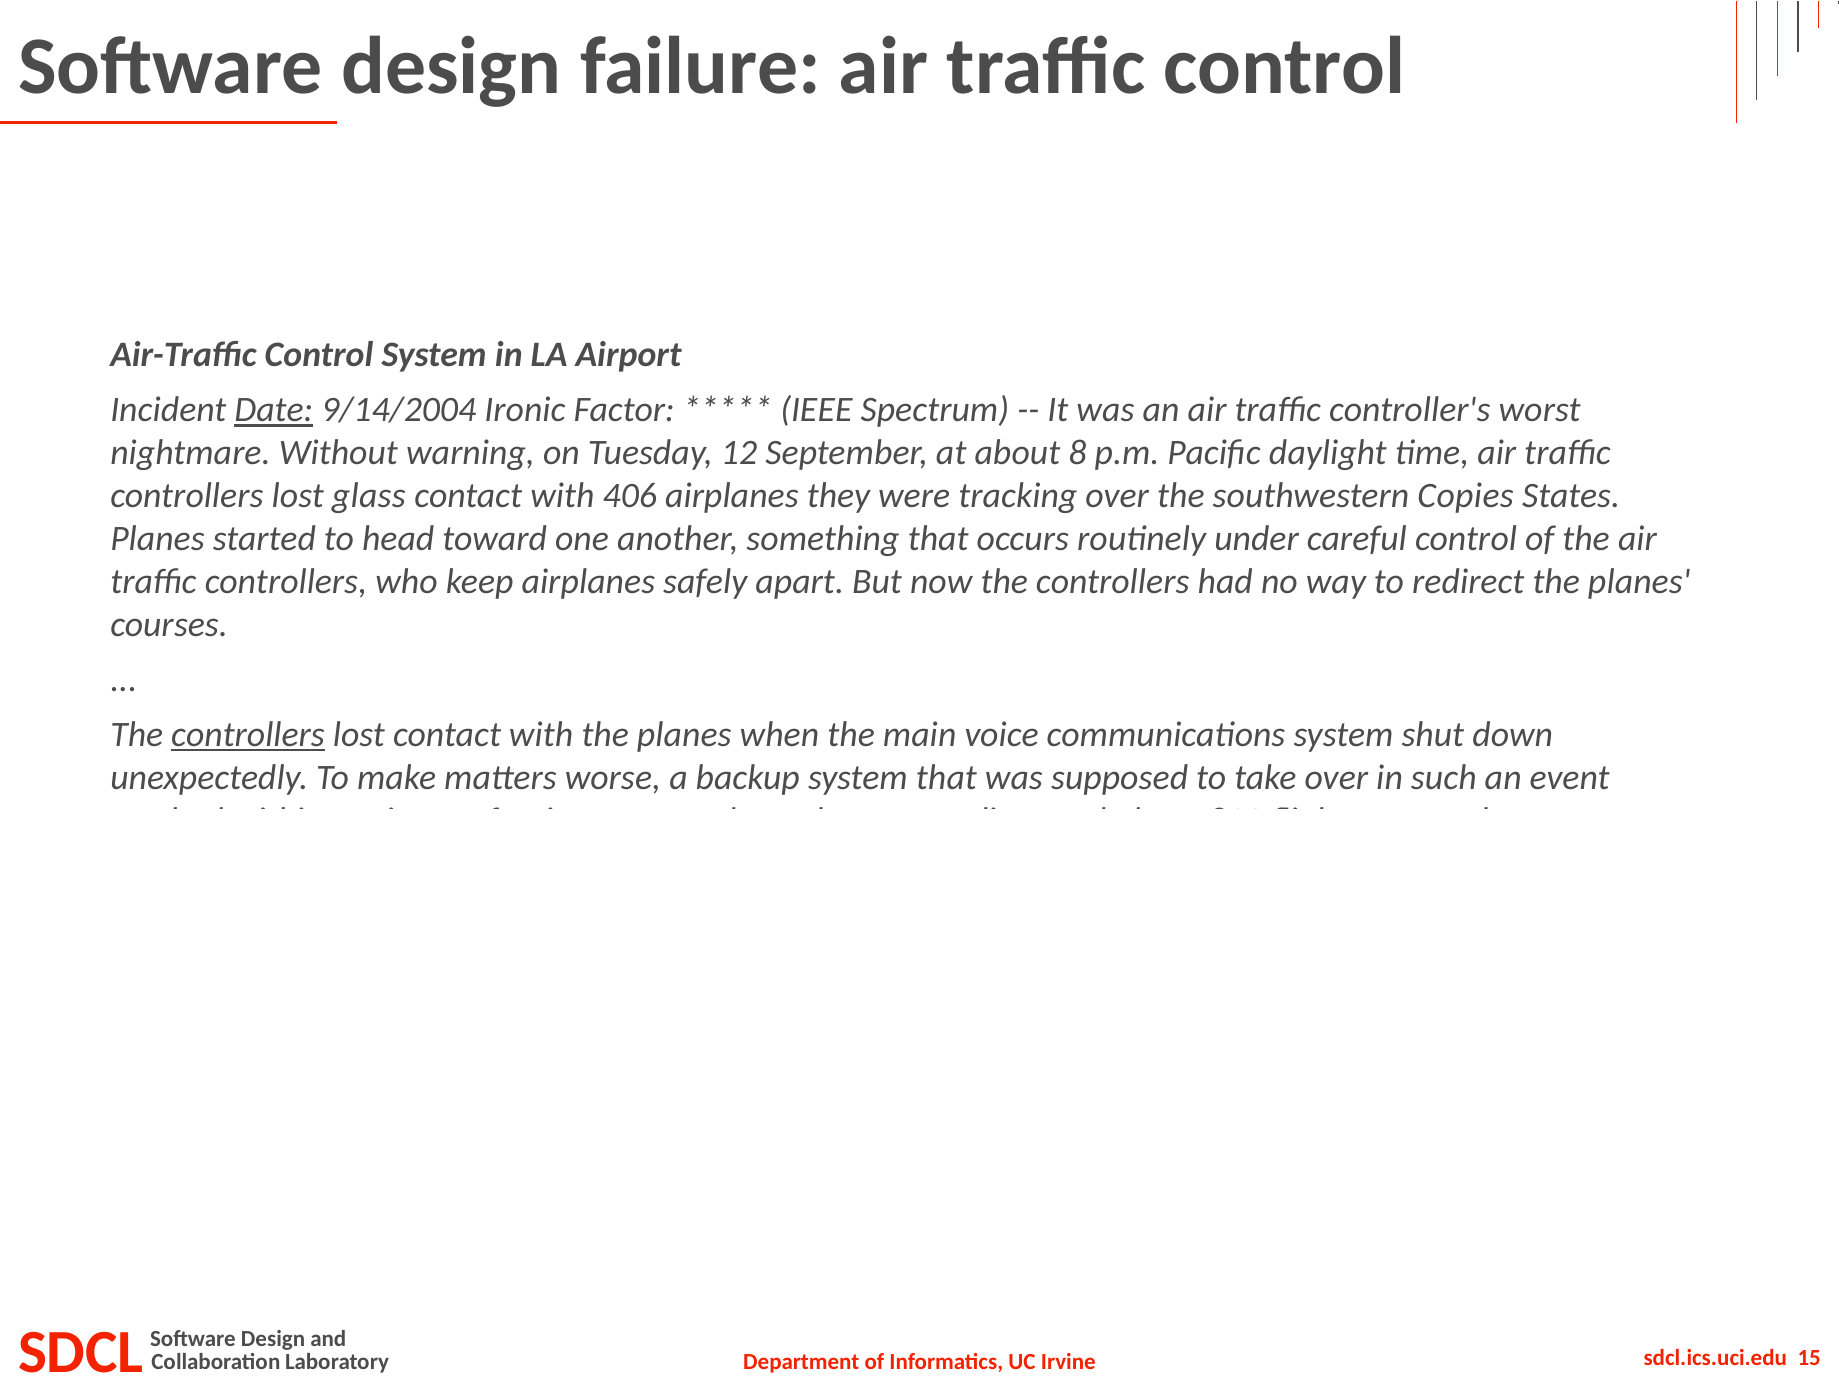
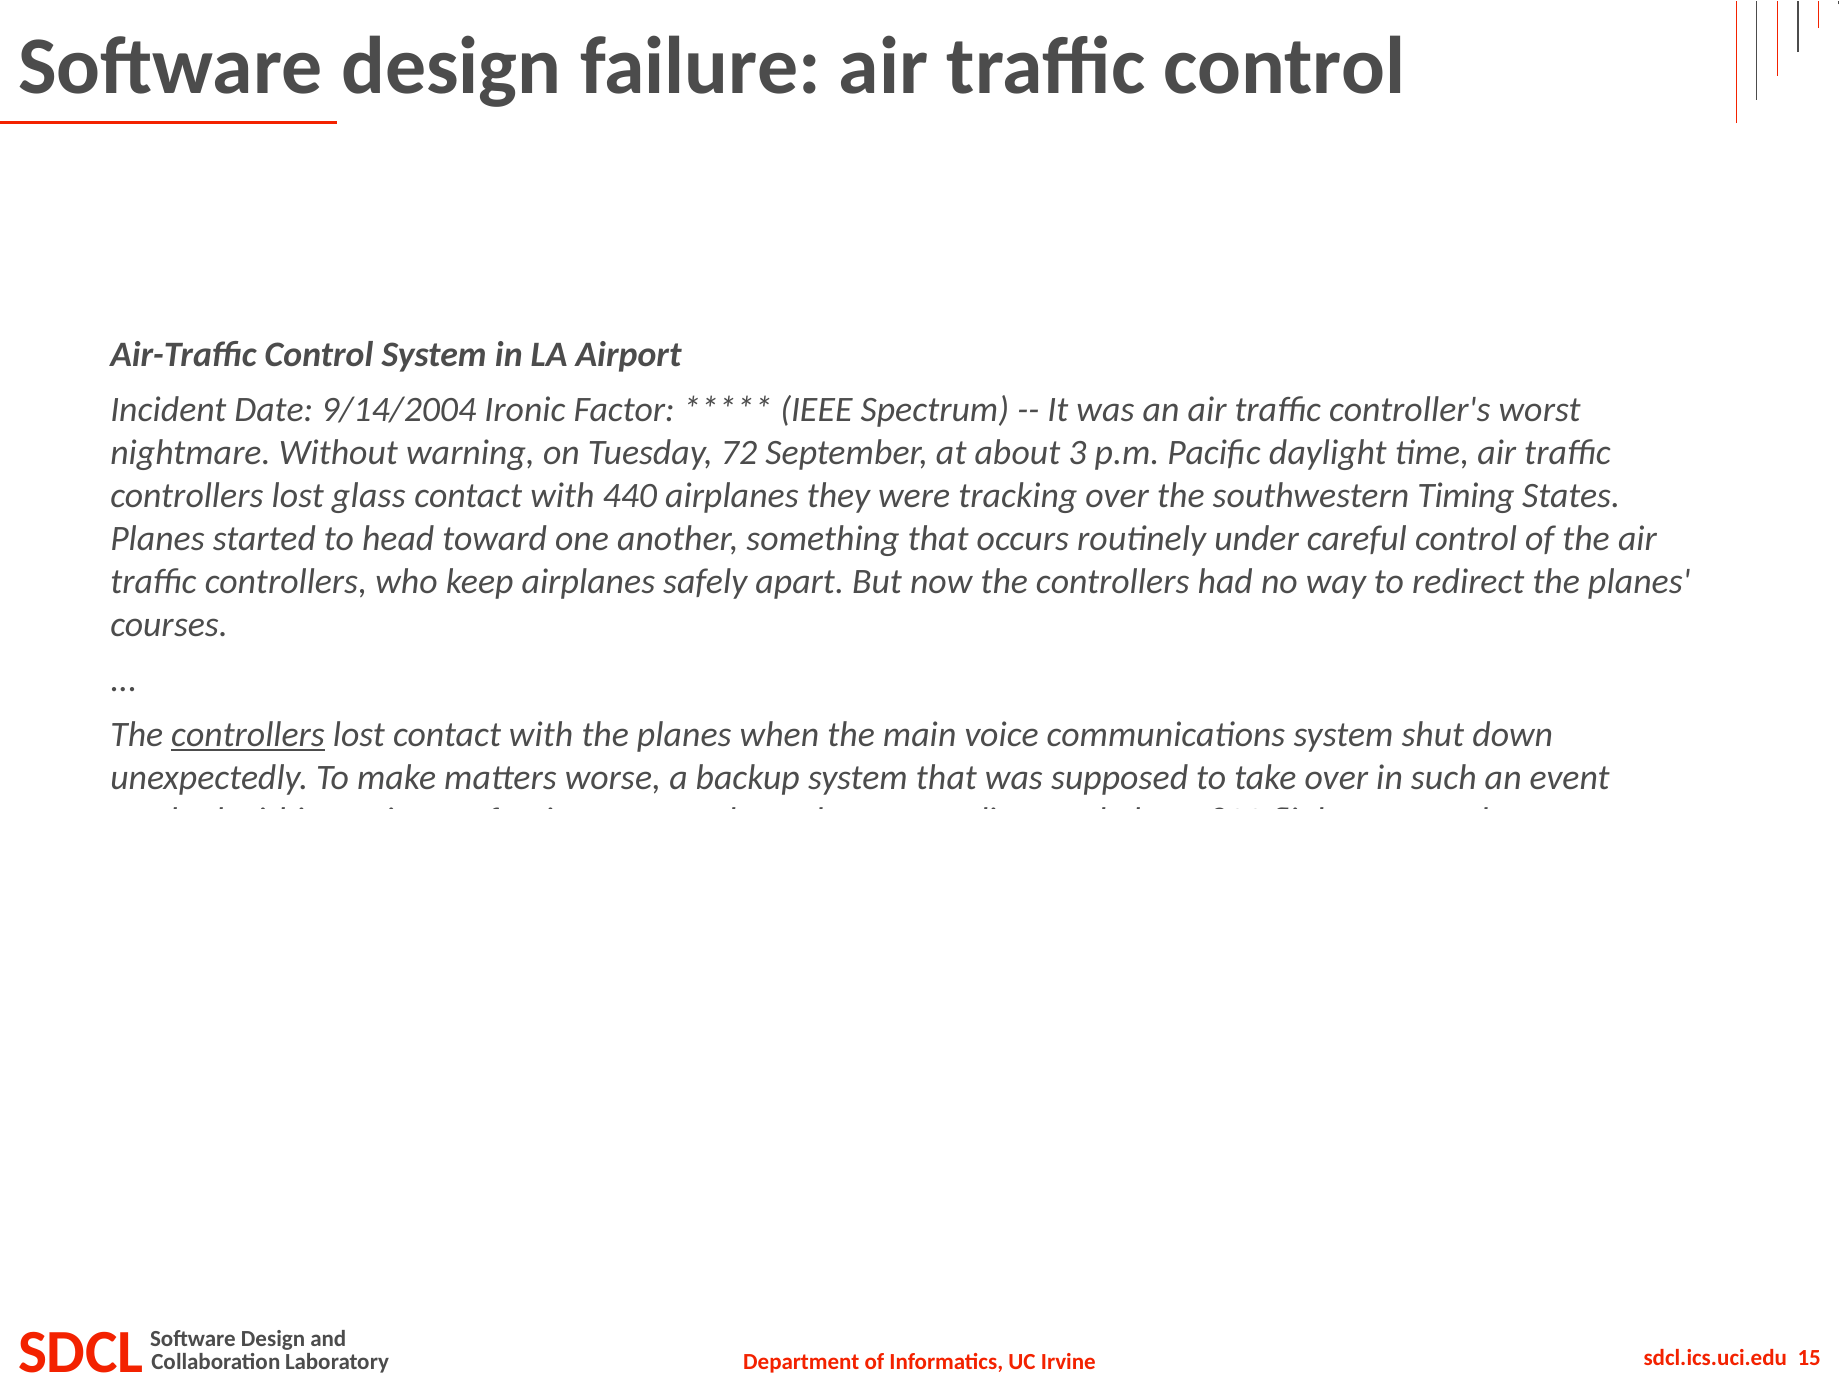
Date underline: present -> none
12: 12 -> 72
8: 8 -> 3
406: 406 -> 440
Copies: Copies -> Timing
